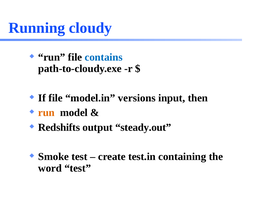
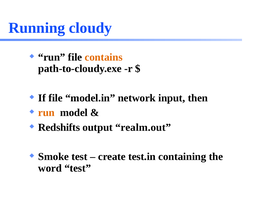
contains colour: blue -> orange
versions: versions -> network
steady.out: steady.out -> realm.out
